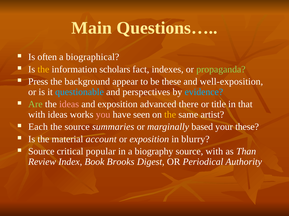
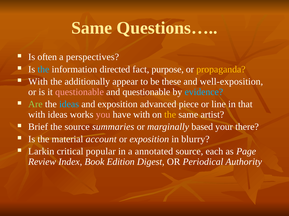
Main at (92, 28): Main -> Same
biographical: biographical -> perspectives
the at (43, 69) colour: yellow -> light blue
scholars: scholars -> directed
indexes: indexes -> purpose
propaganda colour: light green -> yellow
Press at (38, 82): Press -> With
background: background -> additionally
questionable at (80, 92) colour: light blue -> pink
and perspectives: perspectives -> questionable
ideas at (69, 105) colour: pink -> light blue
there: there -> piece
title: title -> line
have seen: seen -> with
Each: Each -> Brief
your these: these -> there
Source at (41, 152): Source -> Larkin
biography: biography -> annotated
source with: with -> each
Than: Than -> Page
Brooks: Brooks -> Edition
